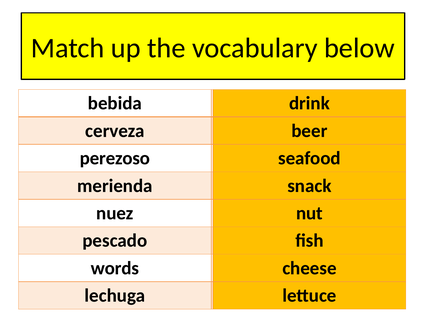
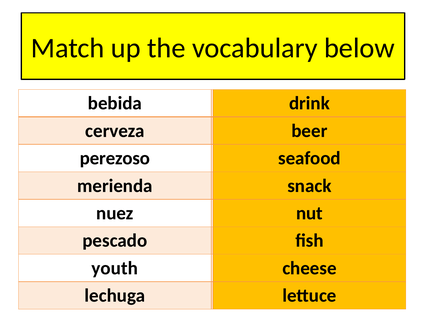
words: words -> youth
